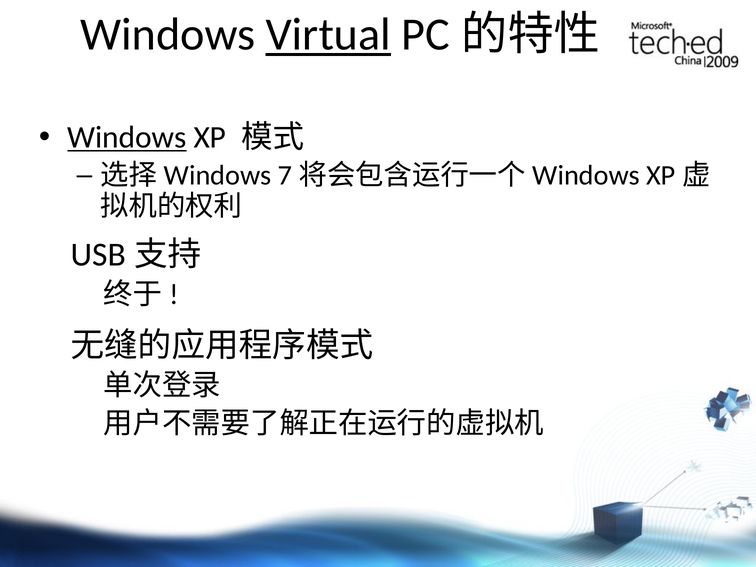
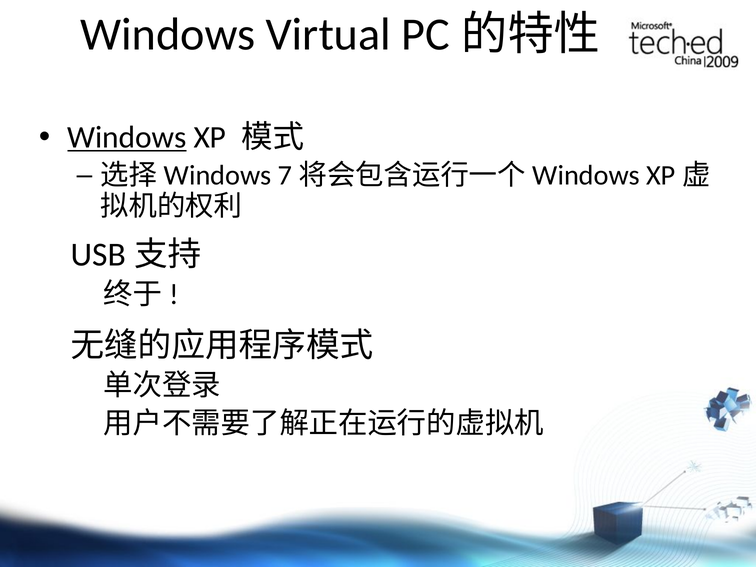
Virtual underline: present -> none
